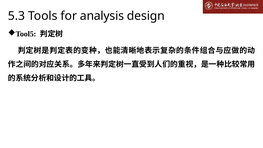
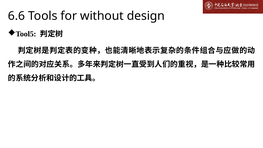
5.3: 5.3 -> 6.6
analysis: analysis -> without
